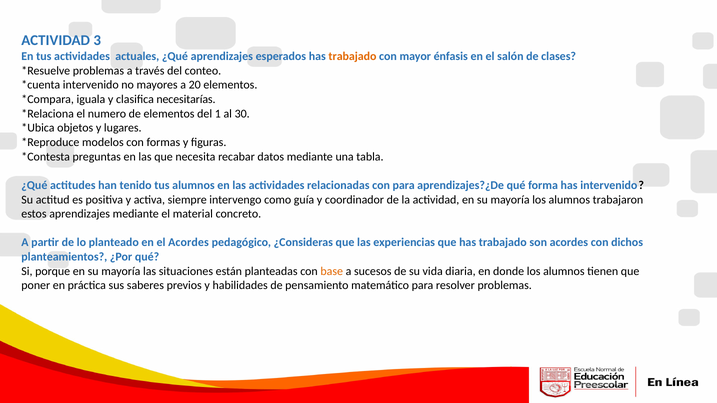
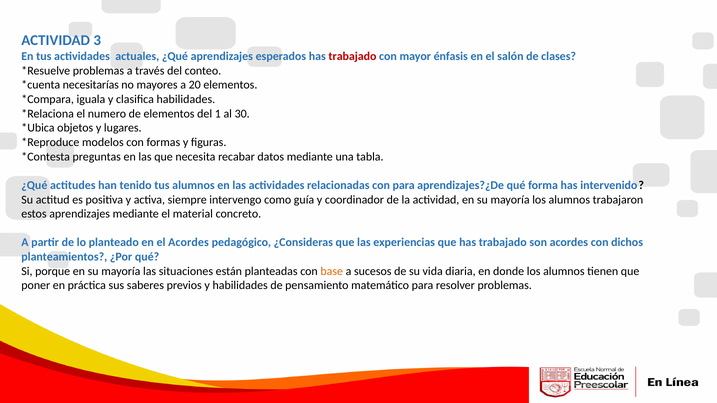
trabajado at (352, 56) colour: orange -> red
intervenido at (91, 85): intervenido -> necesitarías
clasifica necesitarías: necesitarías -> habilidades
